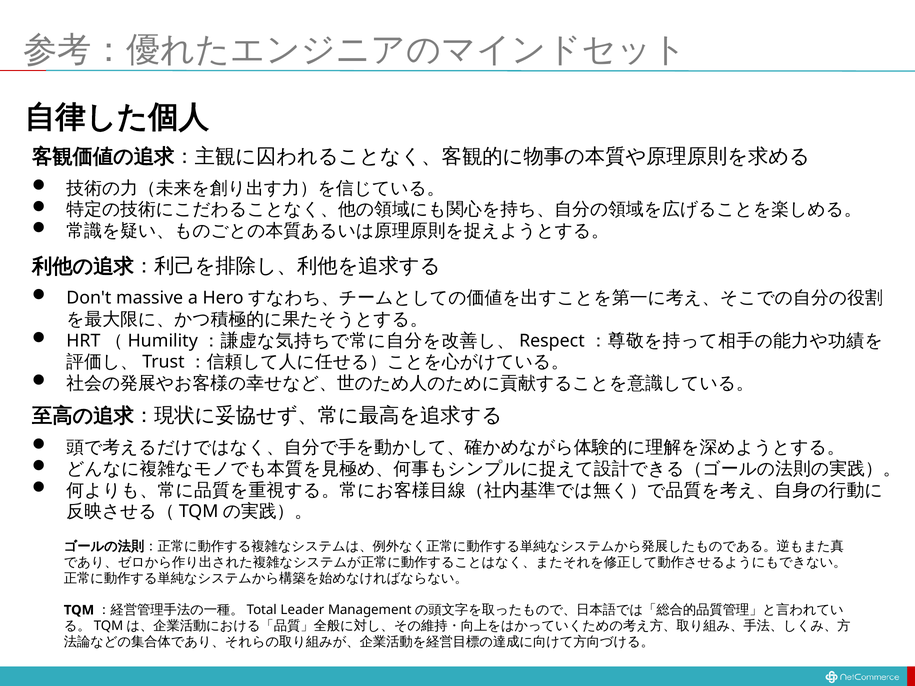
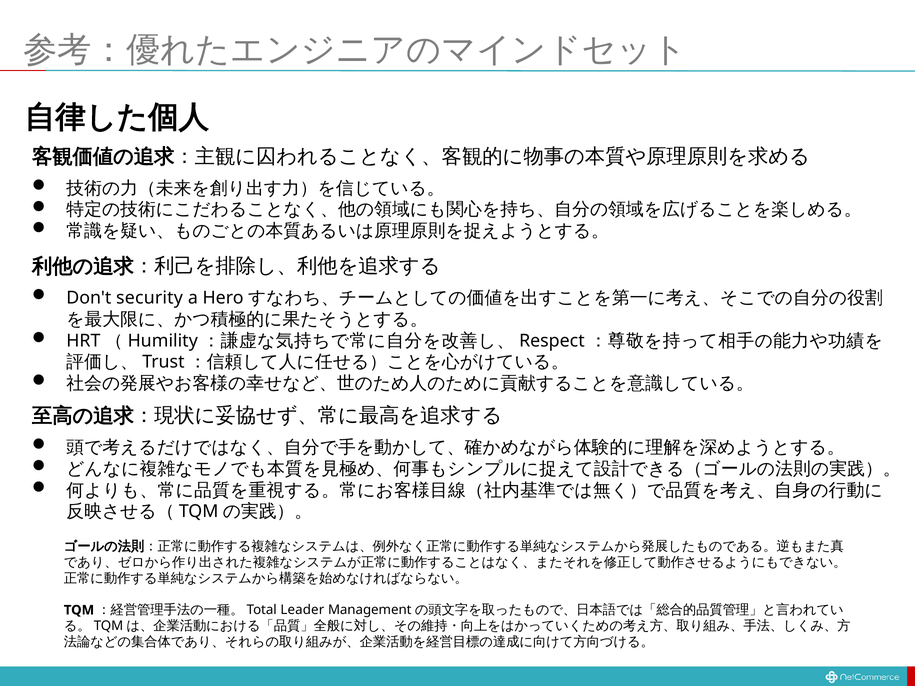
massive: massive -> security
